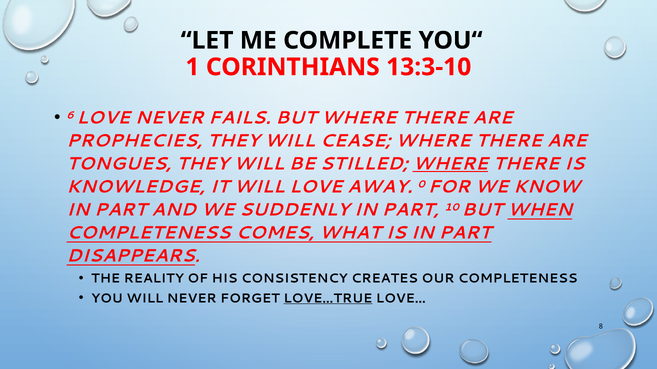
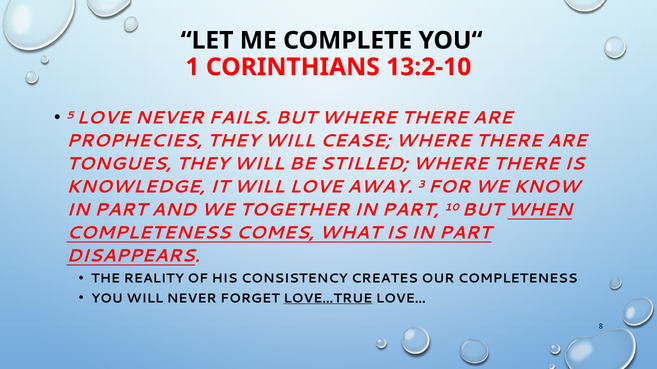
13:3-10: 13:3-10 -> 13:2-10
6: 6 -> 5
WHERE at (450, 164) underline: present -> none
0: 0 -> 3
SUDDENLY: SUDDENLY -> TOGETHER
